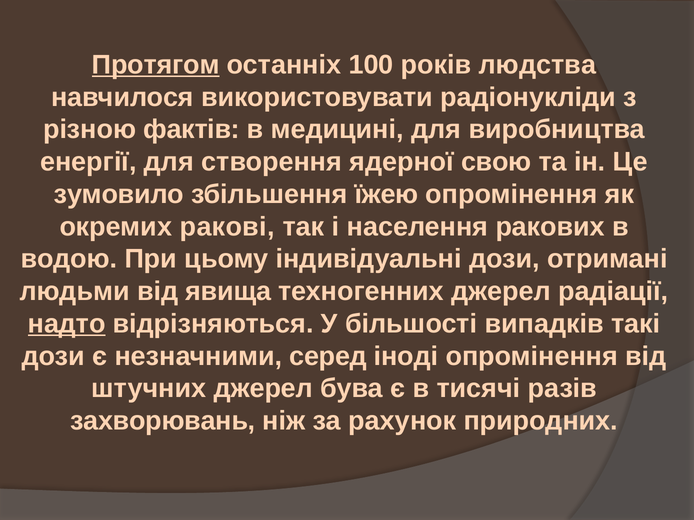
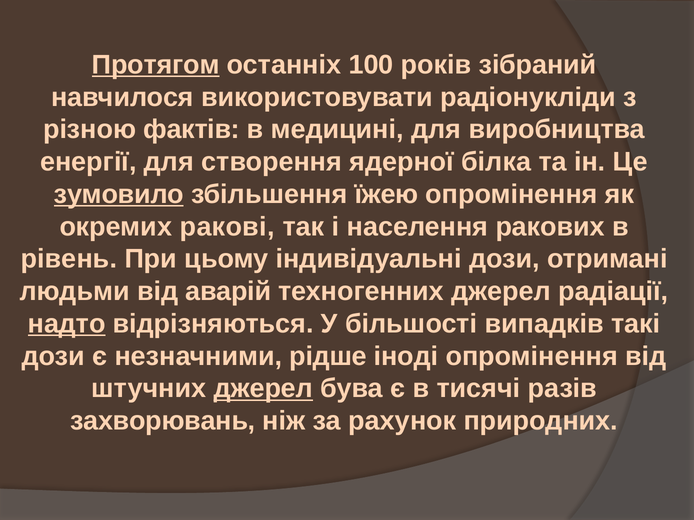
людства: людства -> зібраний
свою: свою -> білка
зумовило underline: none -> present
водою: водою -> рівень
явища: явища -> аварій
серед: серед -> рідше
джерел at (263, 389) underline: none -> present
